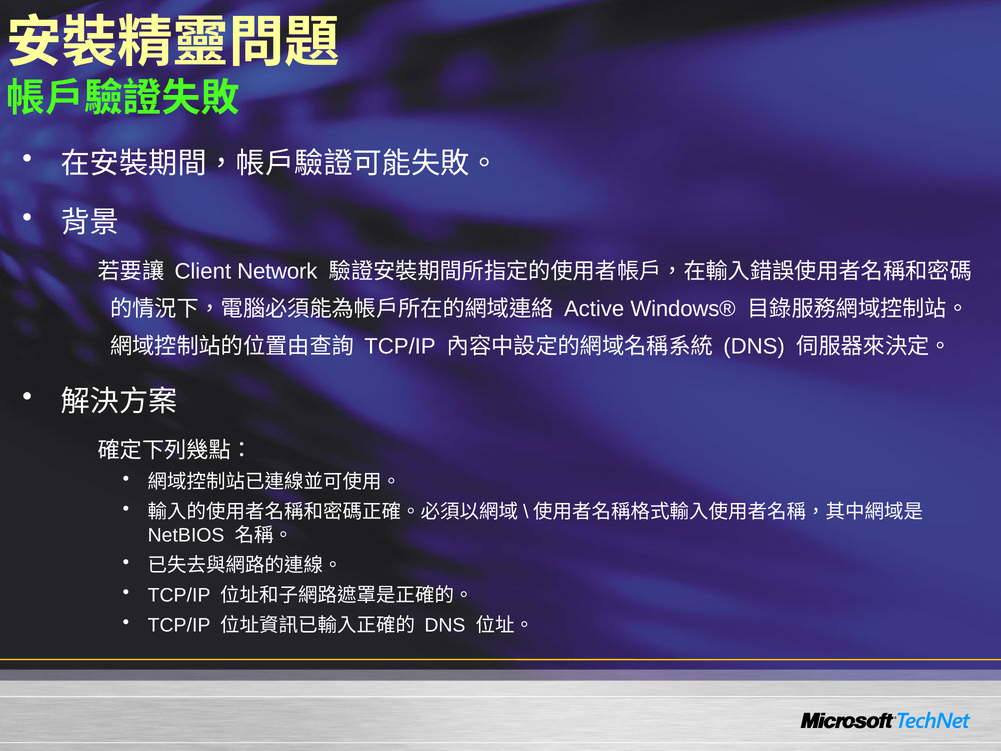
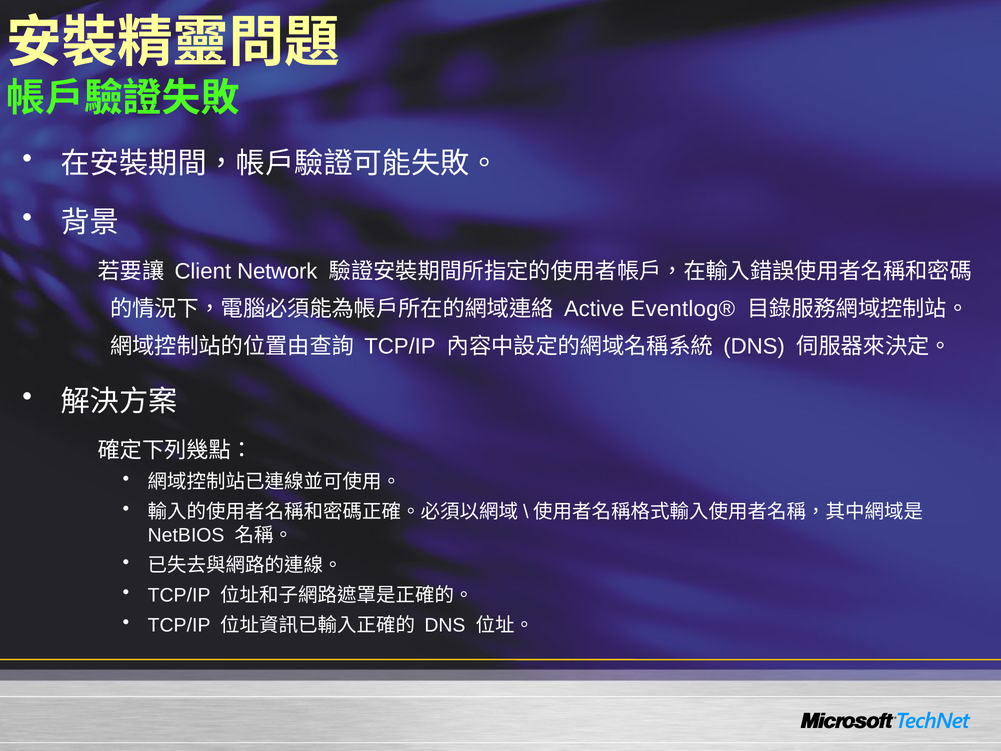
Windows®: Windows® -> Eventlog®
